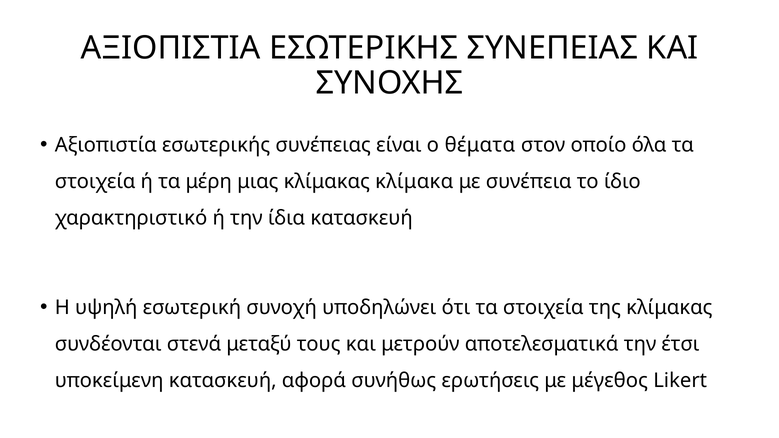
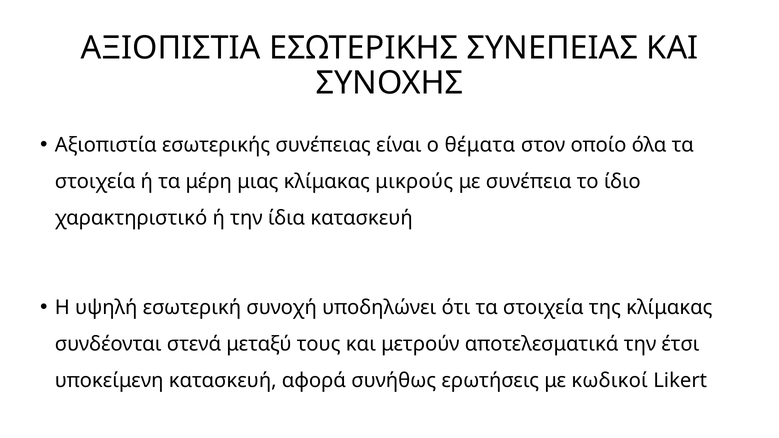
κλίμακα: κλίμακα -> μικρούς
μέγεθος: μέγεθος -> κωδικοί
